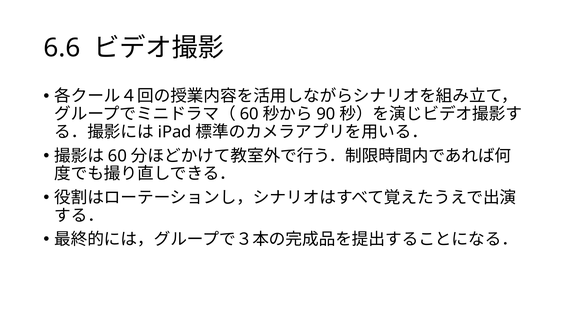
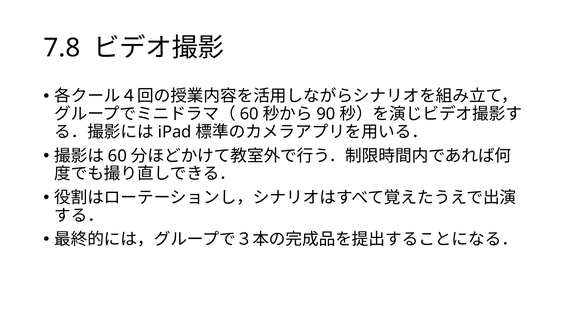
6.6: 6.6 -> 7.8
